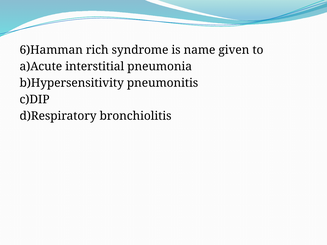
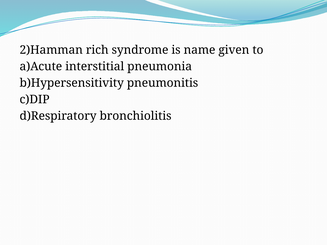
6)Hamman: 6)Hamman -> 2)Hamman
